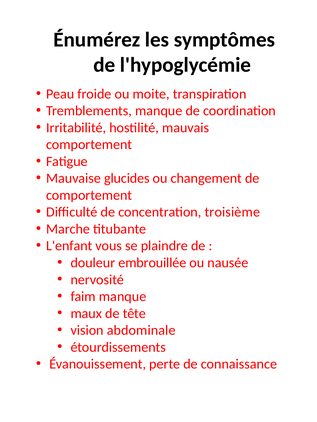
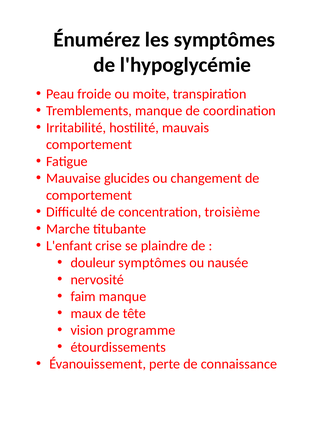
vous: vous -> crise
douleur embrouillée: embrouillée -> symptômes
abdominale: abdominale -> programme
